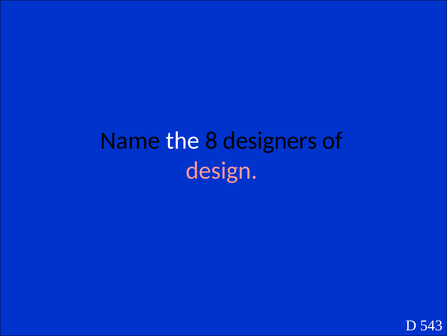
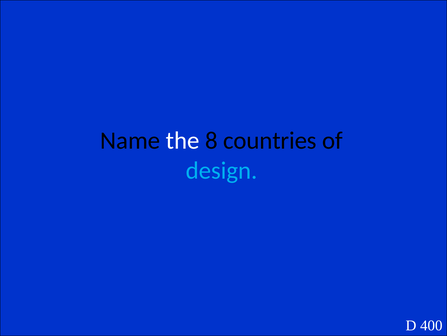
designers: designers -> countries
design colour: pink -> light blue
543: 543 -> 400
